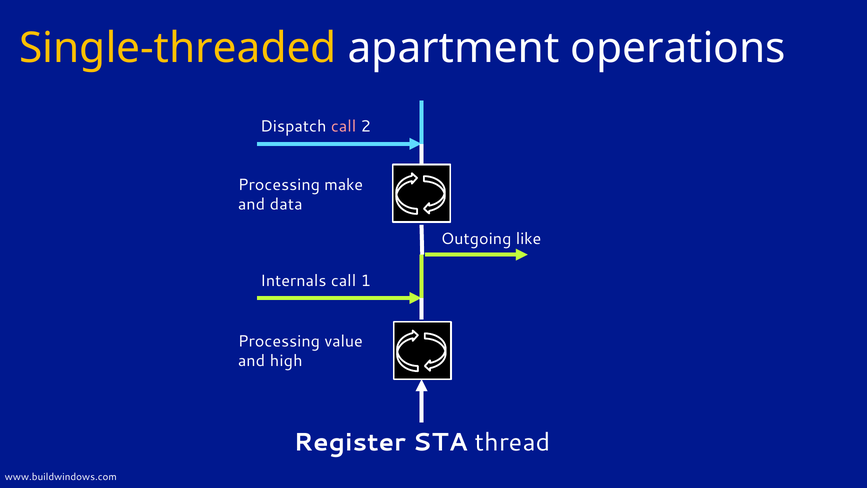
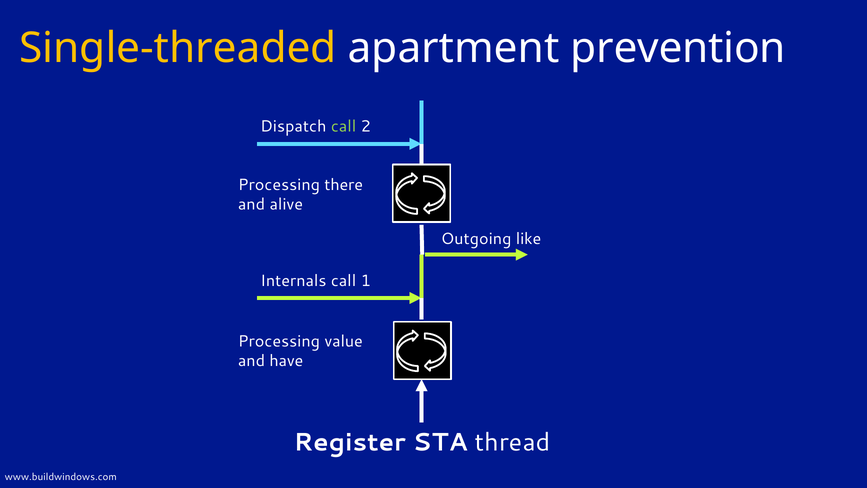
operations: operations -> prevention
call at (344, 126) colour: pink -> light green
make: make -> there
data: data -> alive
high: high -> have
